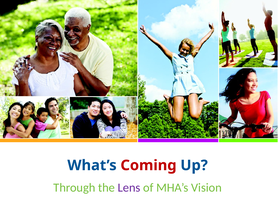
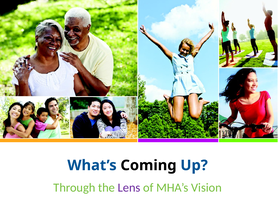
Coming colour: red -> black
